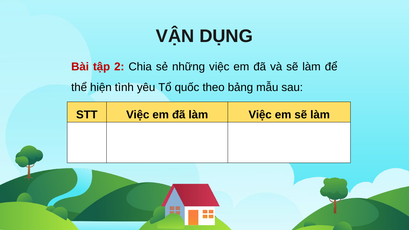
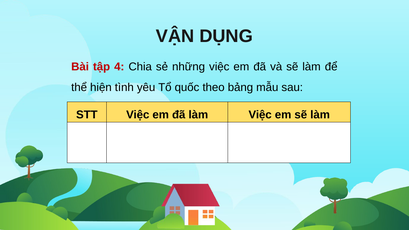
2: 2 -> 4
